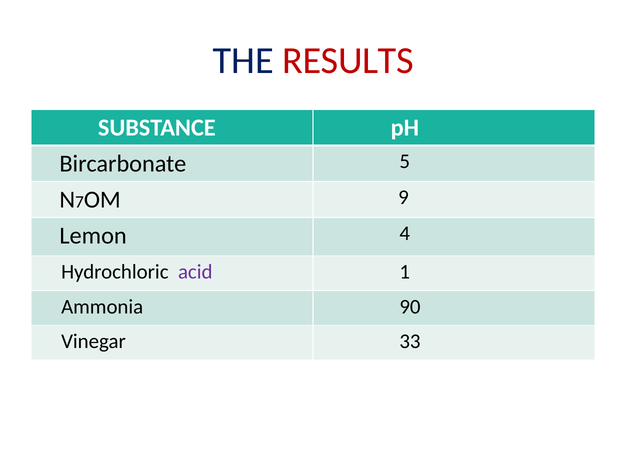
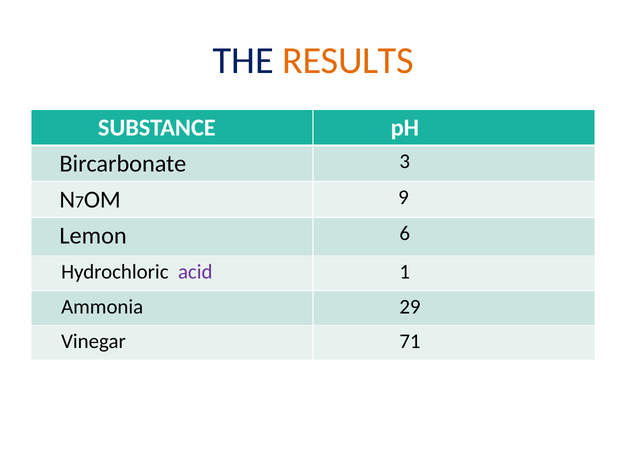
RESULTS colour: red -> orange
5: 5 -> 3
4: 4 -> 6
90: 90 -> 29
33: 33 -> 71
